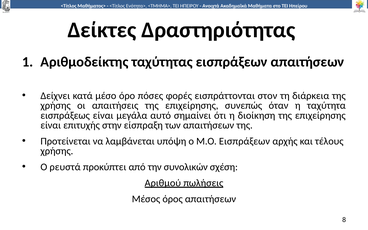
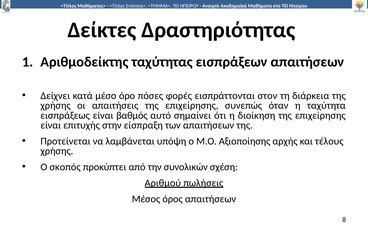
μεγάλα: μεγάλα -> βαθμός
Μ.Ο Εισπράξεων: Εισπράξεων -> Αξιοποίησης
ρευστά: ρευστά -> σκοπός
